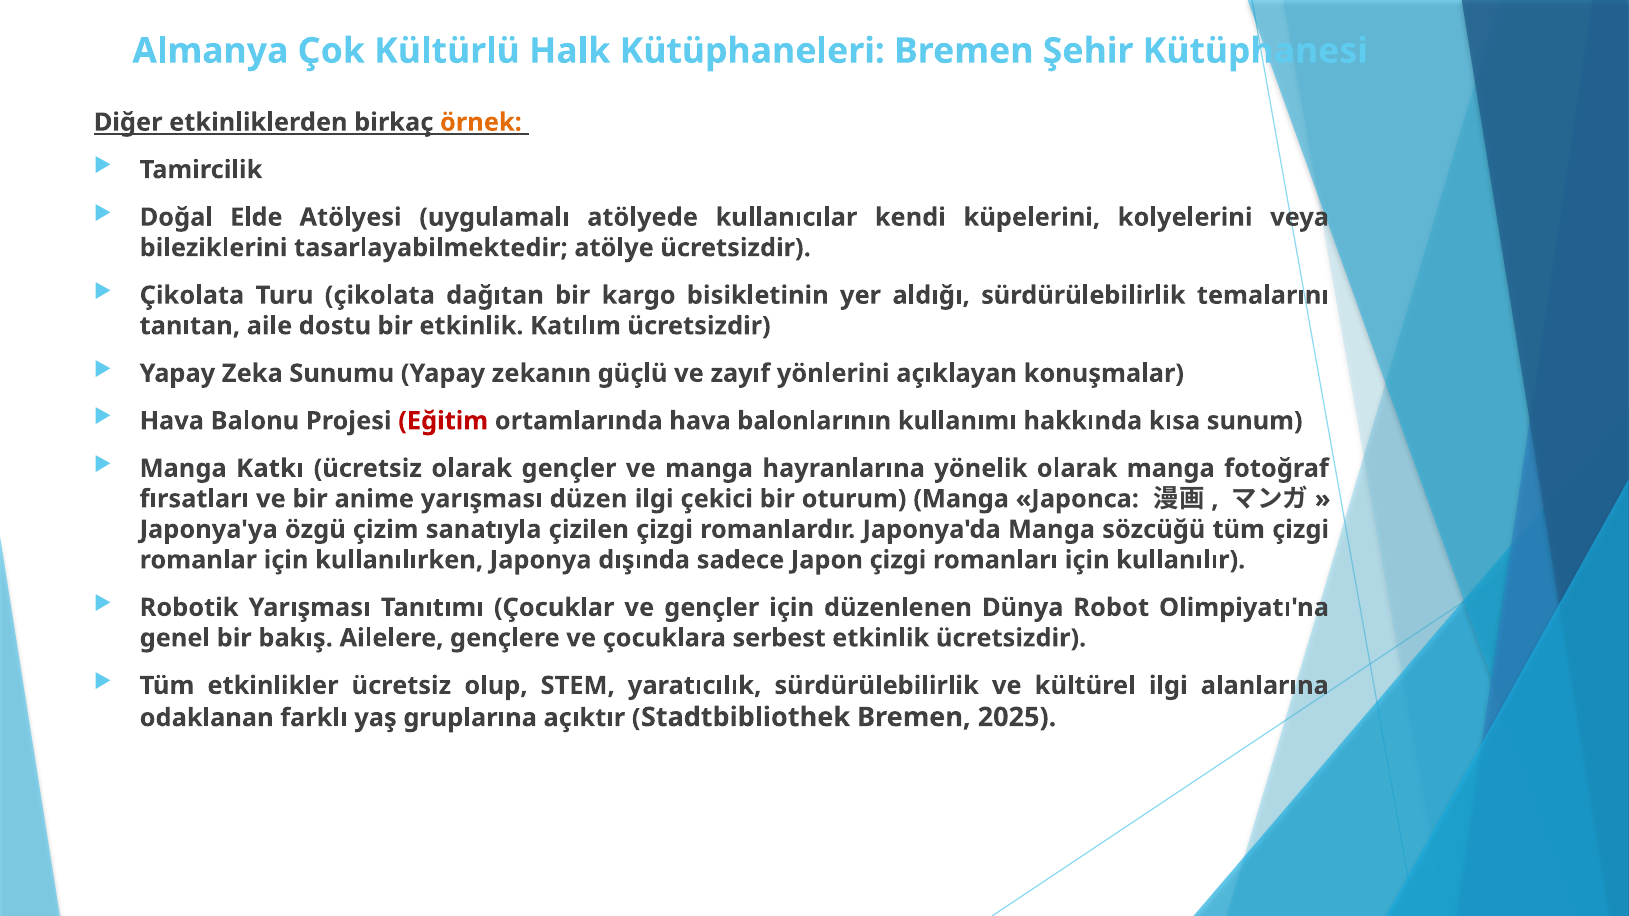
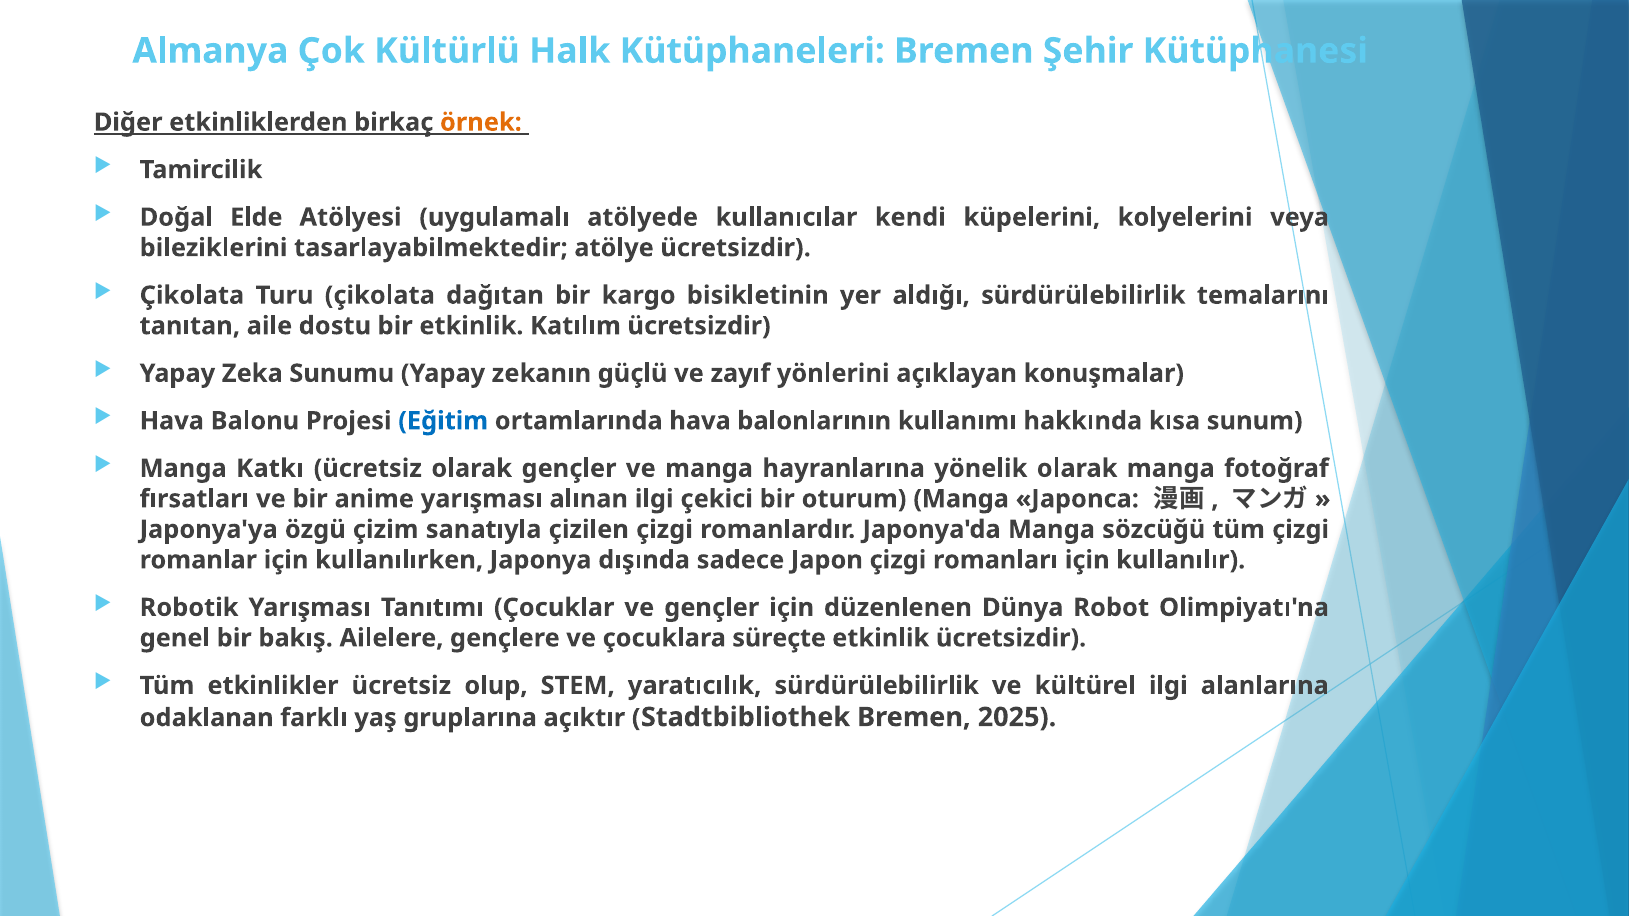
Eğitim colour: red -> blue
düzen: düzen -> alınan
serbest: serbest -> süreçte
